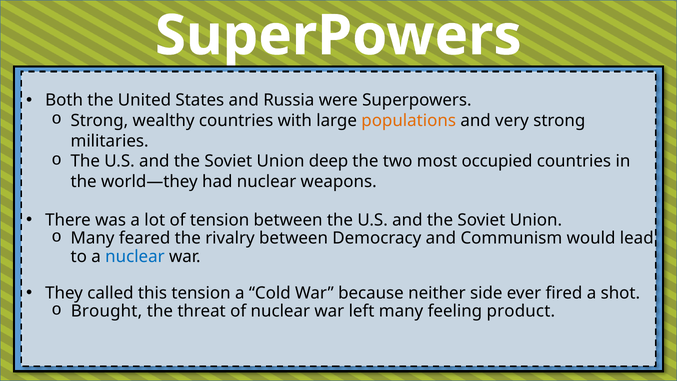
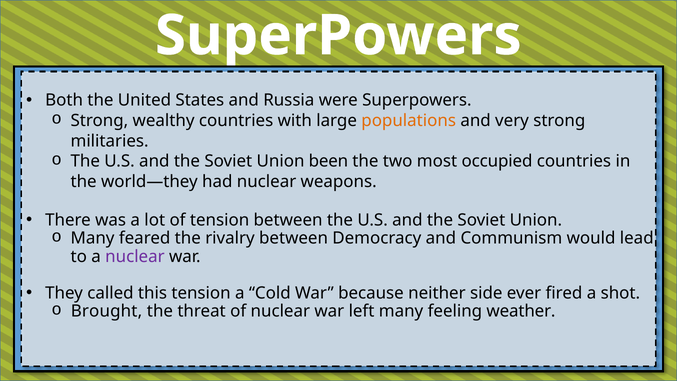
deep: deep -> been
nuclear at (135, 256) colour: blue -> purple
product: product -> weather
